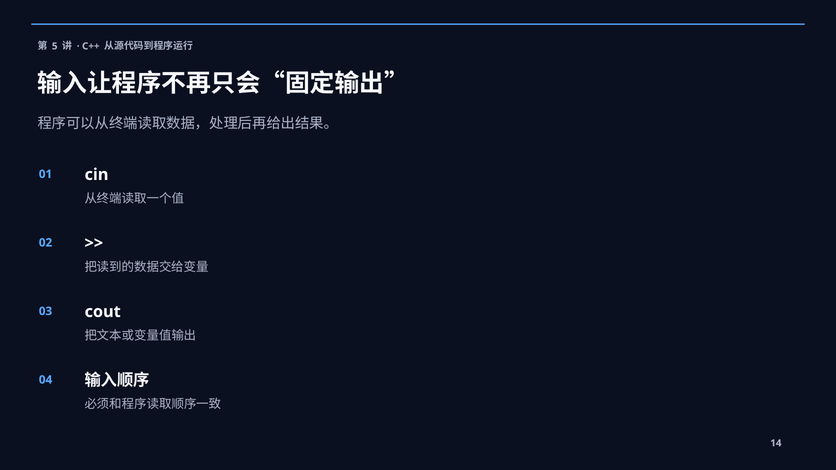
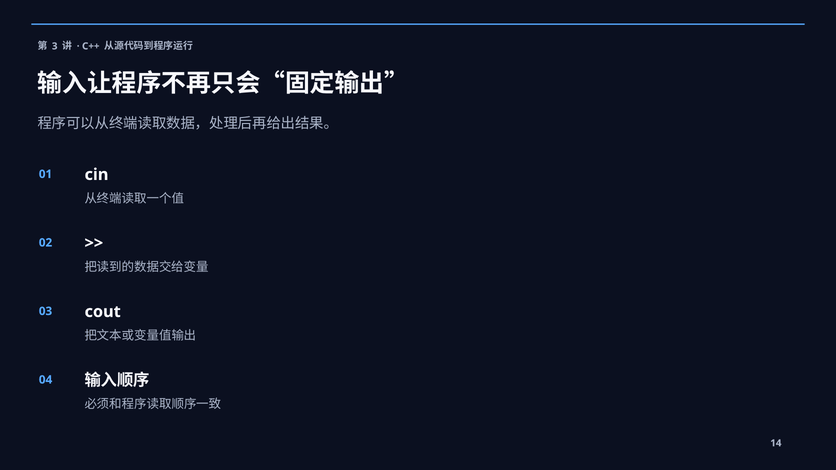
5: 5 -> 3
